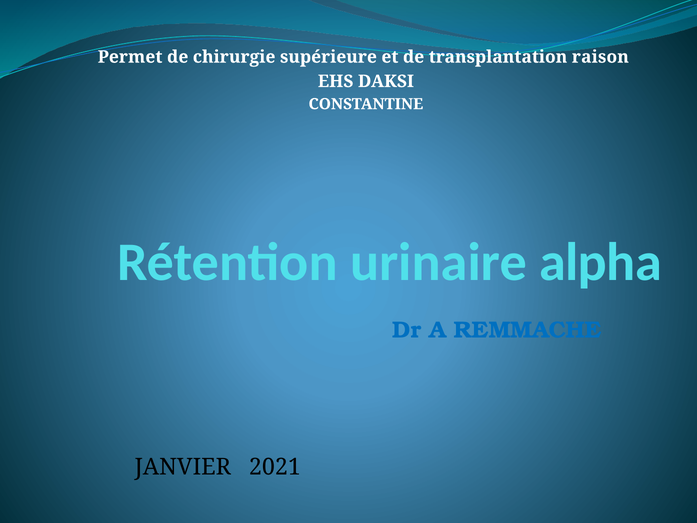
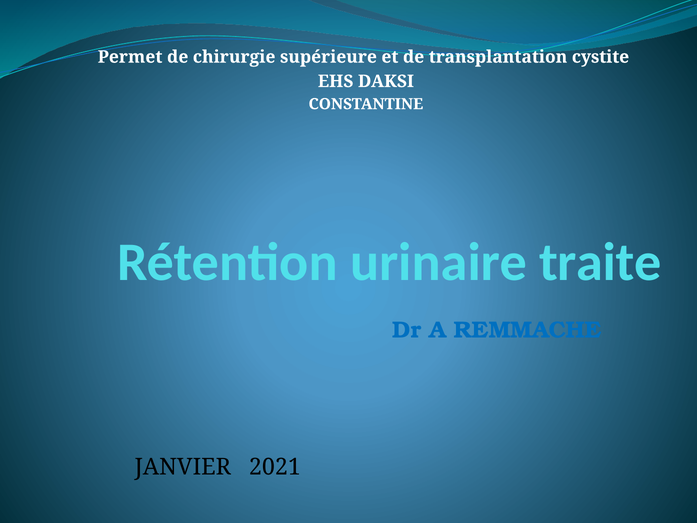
raison: raison -> cystite
alpha: alpha -> traite
